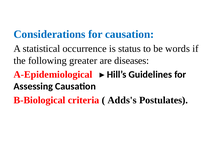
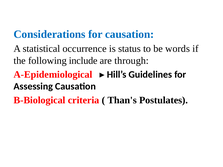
greater: greater -> include
diseases: diseases -> through
Adds's: Adds's -> Than's
